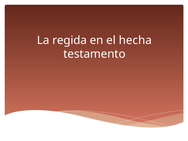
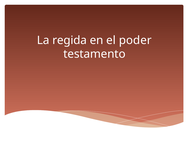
hecha: hecha -> poder
